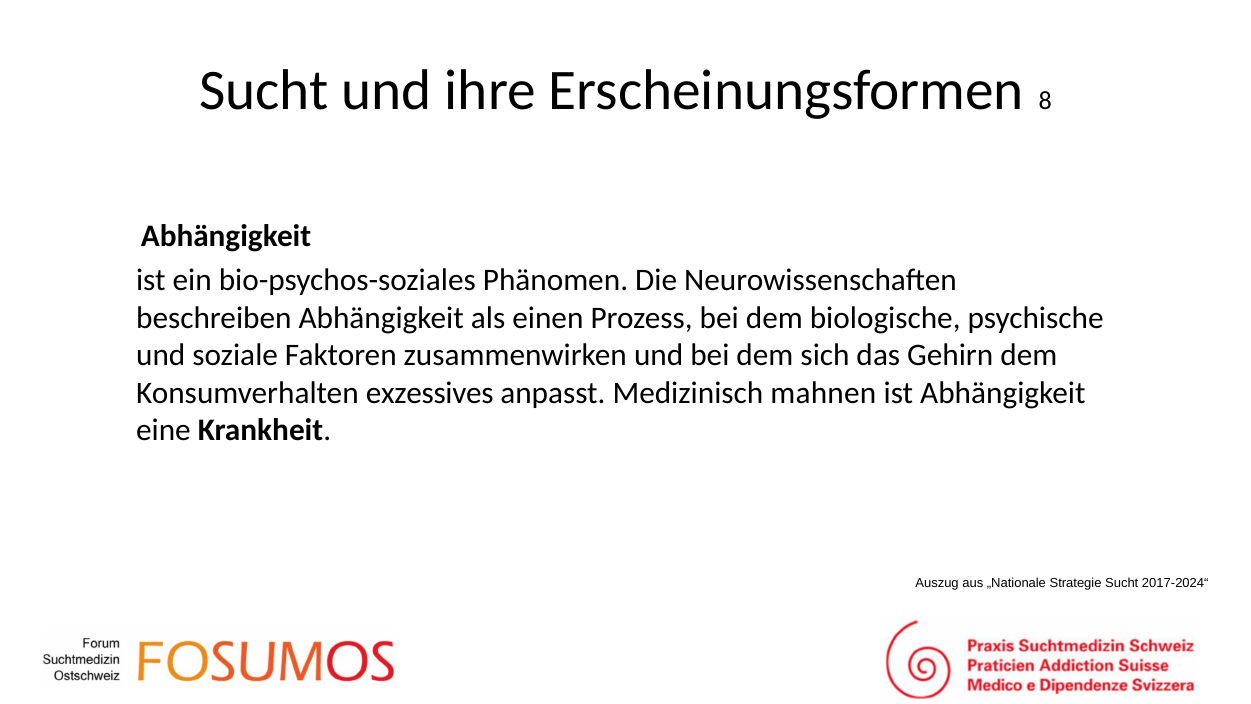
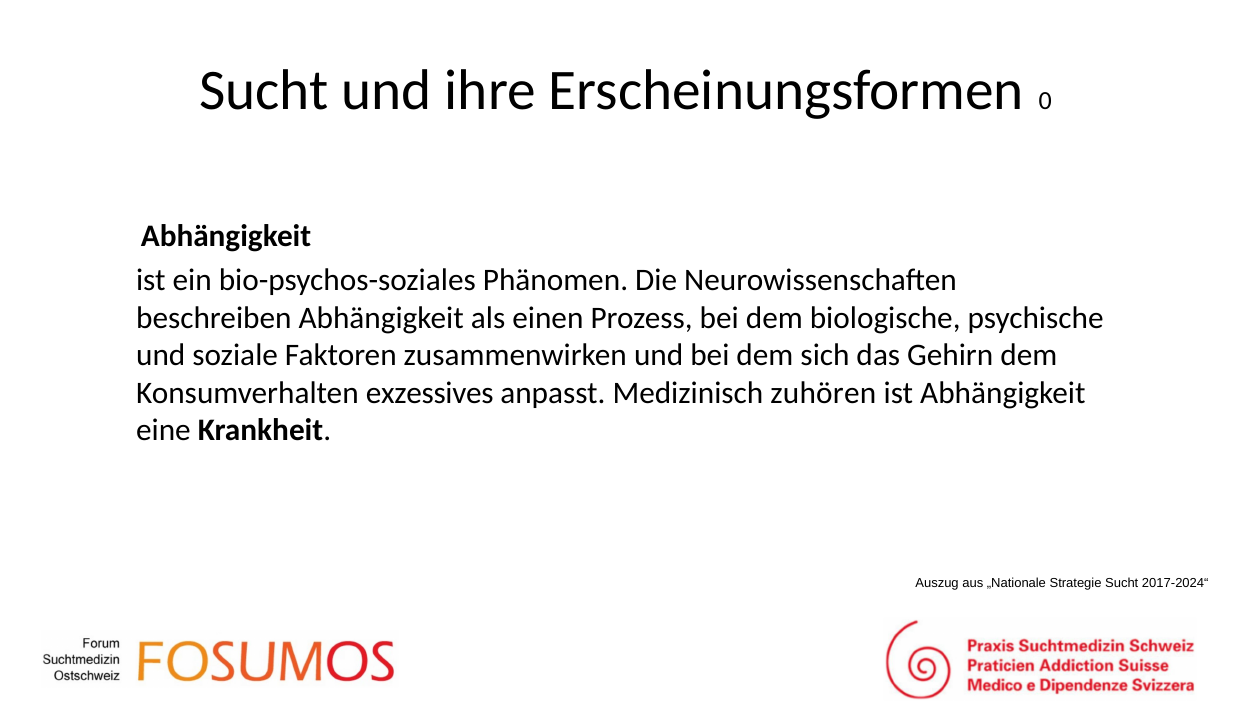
8: 8 -> 0
mahnen: mahnen -> zuhören
